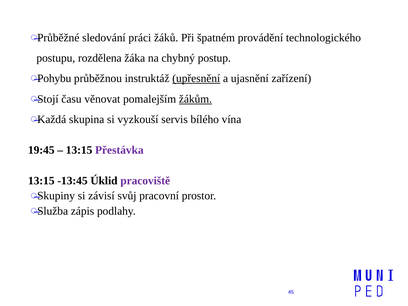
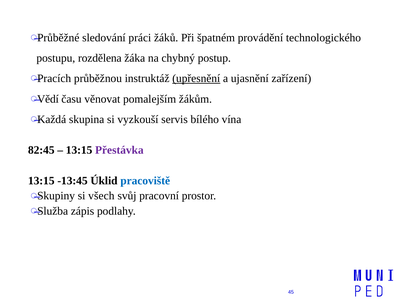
Pohybu: Pohybu -> Pracích
Stojí: Stojí -> Vědí
žákům underline: present -> none
19:45: 19:45 -> 82:45
pracoviště colour: purple -> blue
závisí: závisí -> všech
